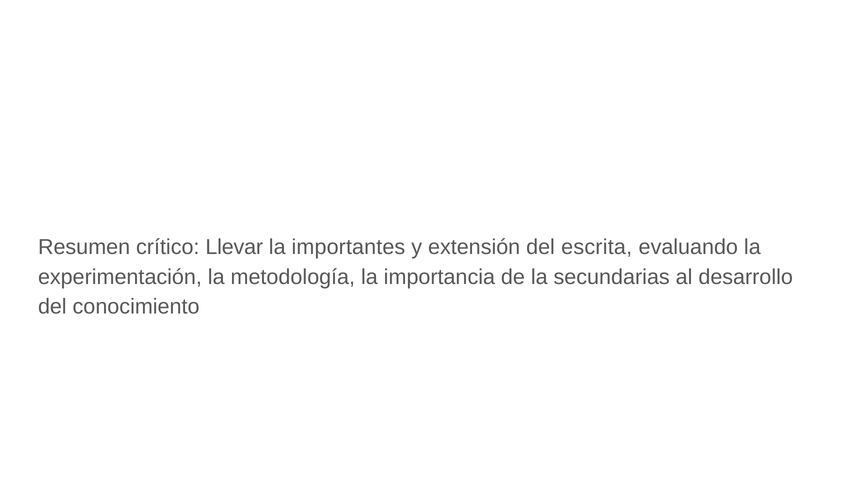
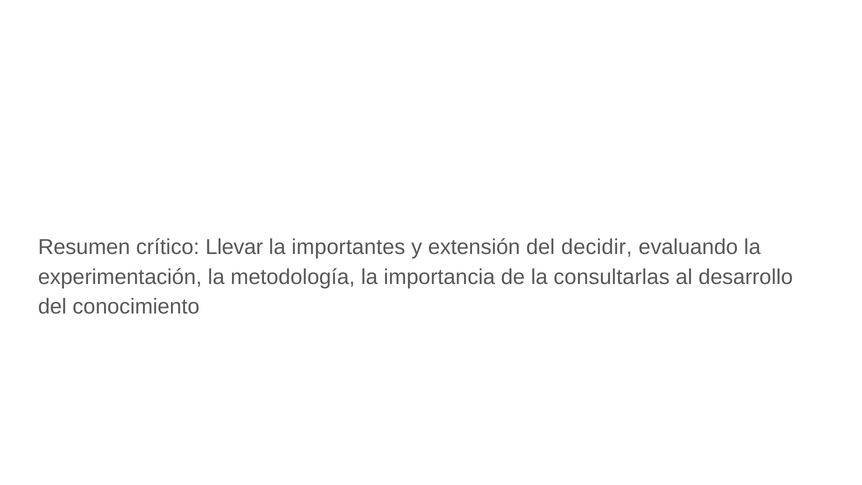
escrita: escrita -> decidir
secundarias: secundarias -> consultarlas
